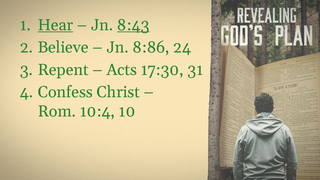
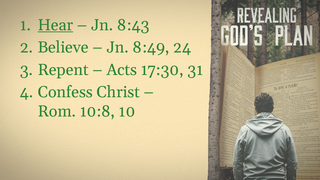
8:43 underline: present -> none
8:86: 8:86 -> 8:49
10:4: 10:4 -> 10:8
